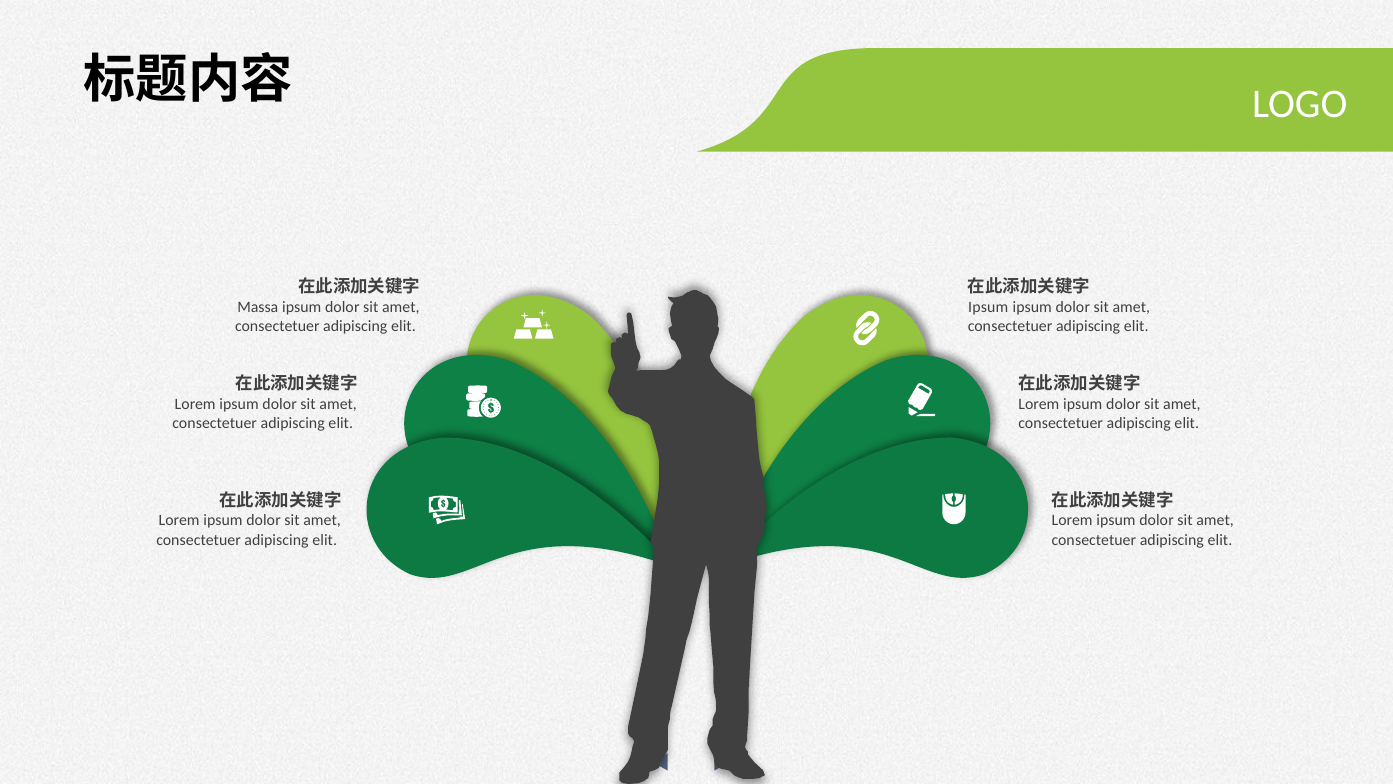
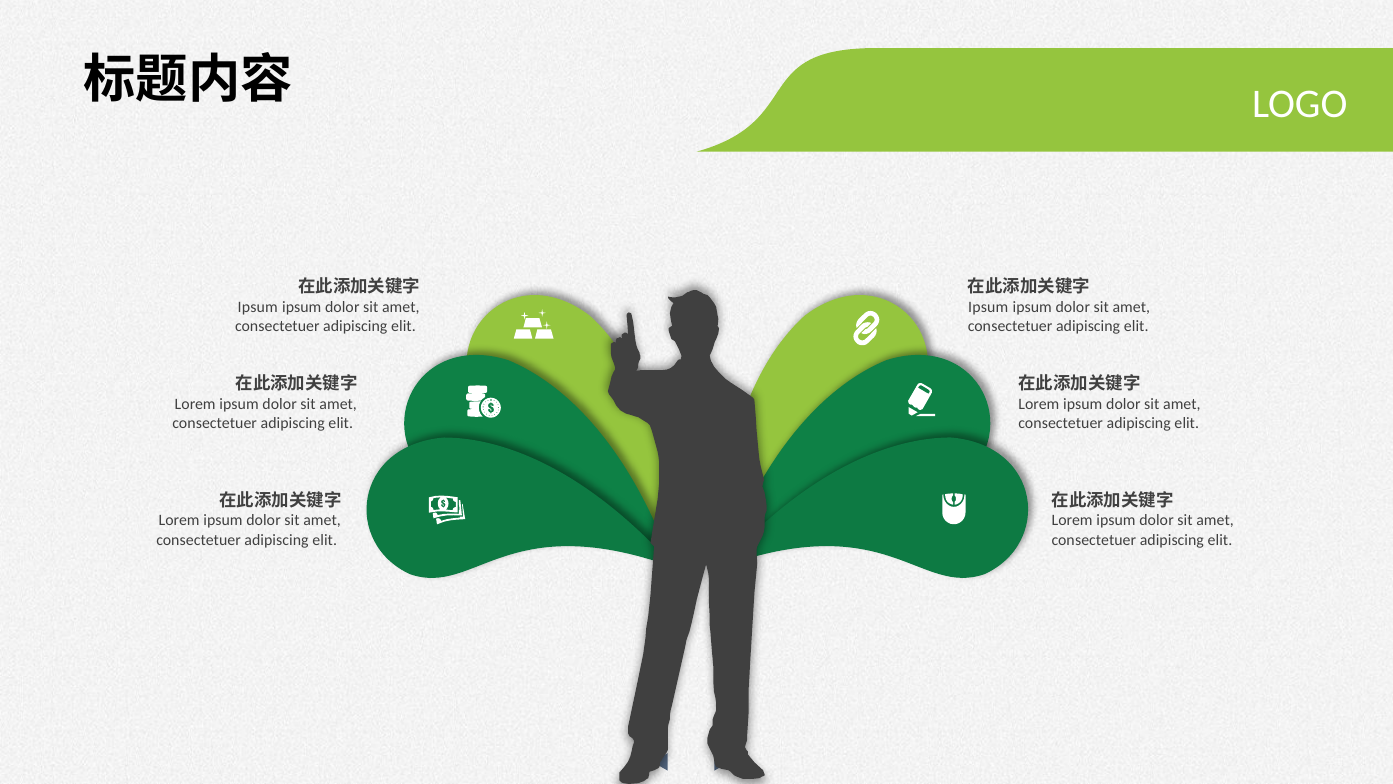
Massa at (258, 307): Massa -> Ipsum
